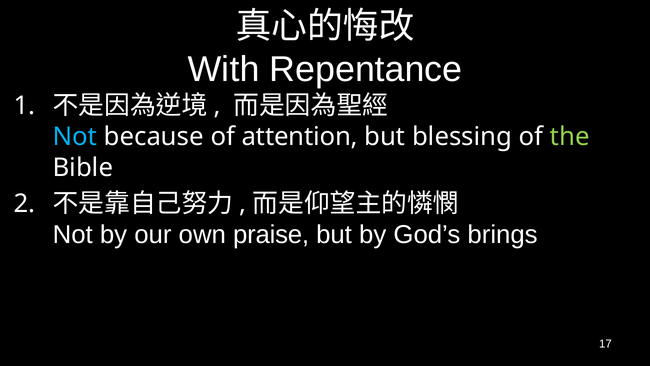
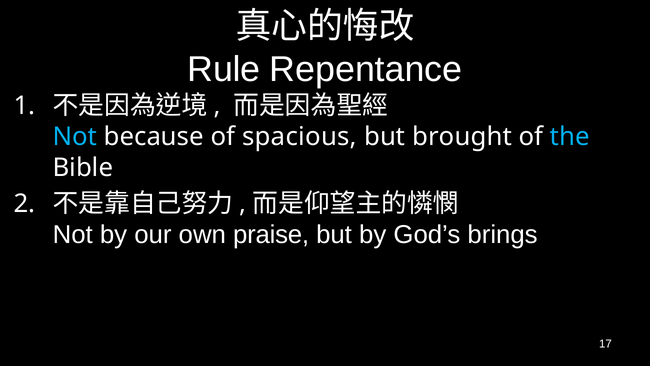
With: With -> Rule
attention: attention -> spacious
blessing: blessing -> brought
the colour: light green -> light blue
